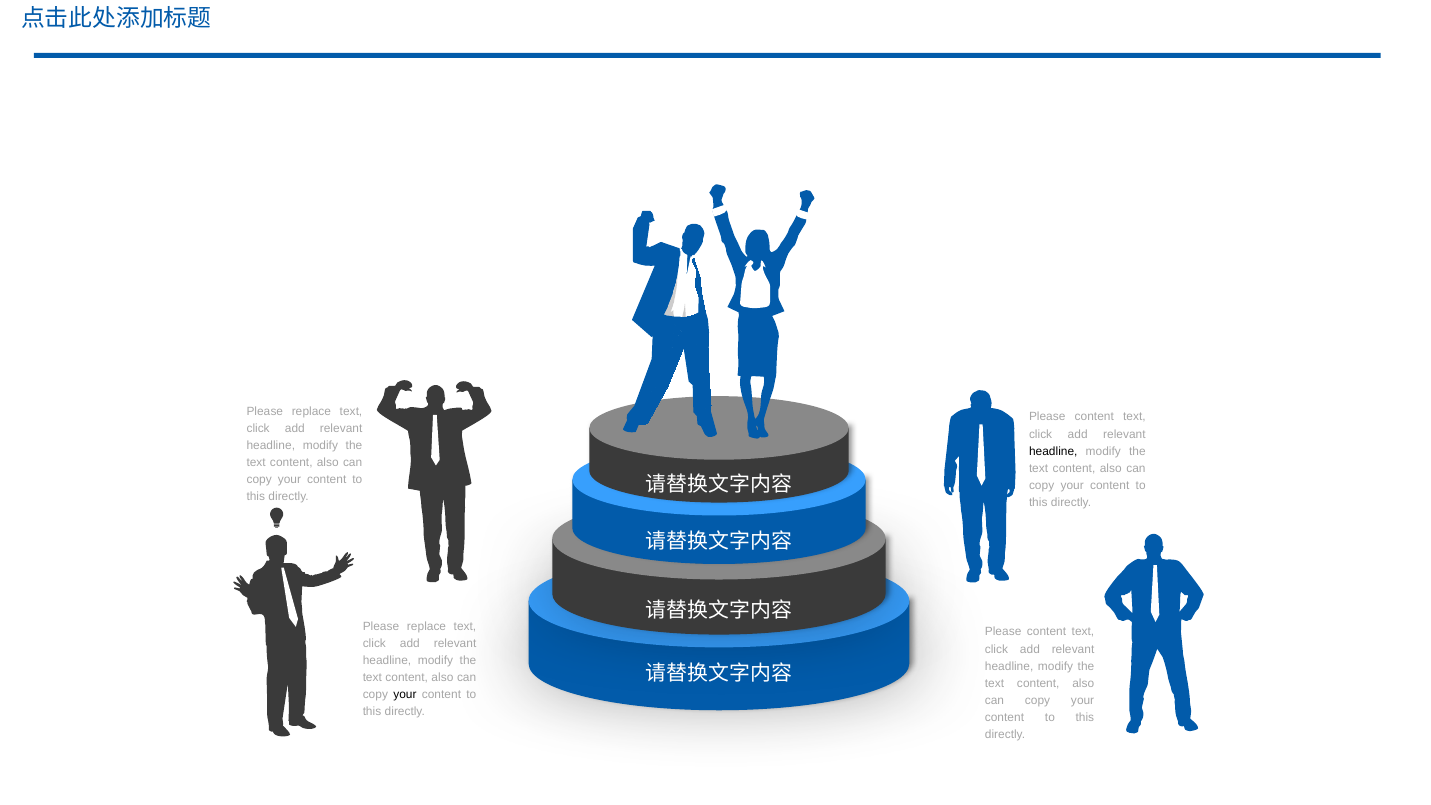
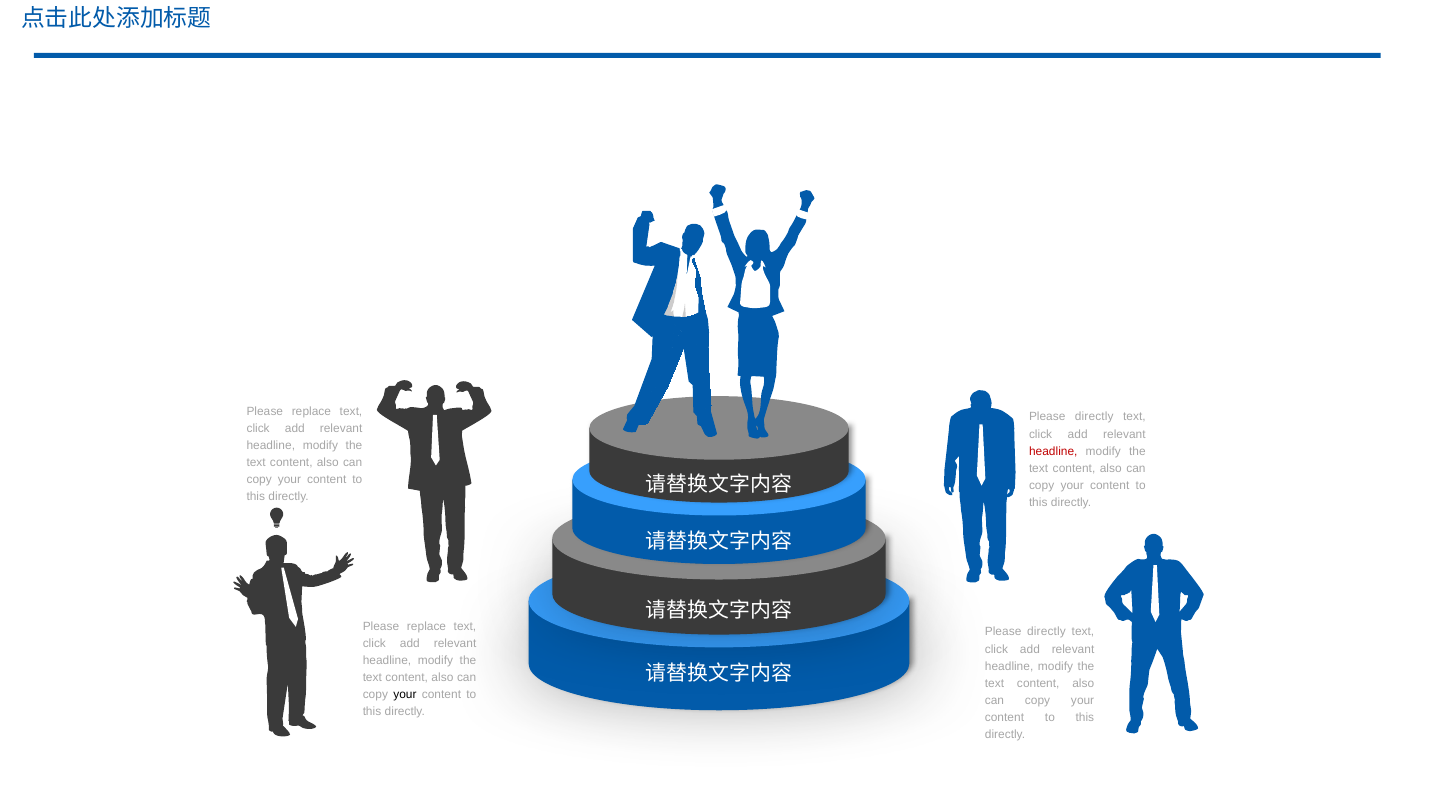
content at (1094, 417): content -> directly
headline at (1053, 451) colour: black -> red
content at (1047, 632): content -> directly
